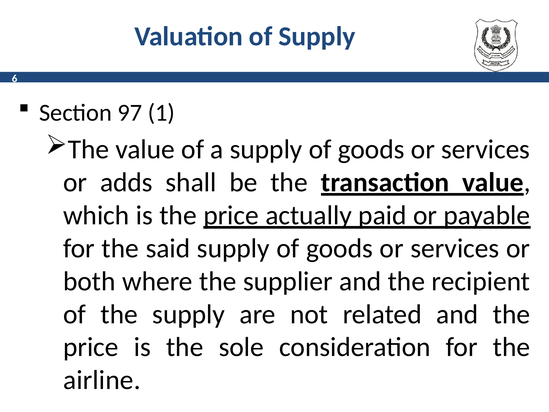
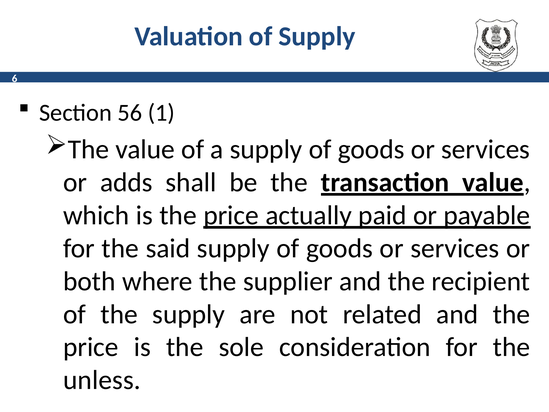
97: 97 -> 56
airline: airline -> unless
